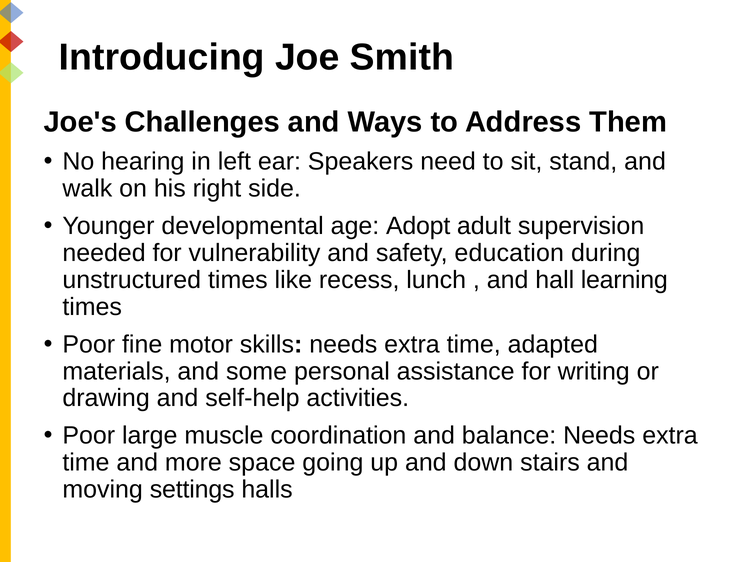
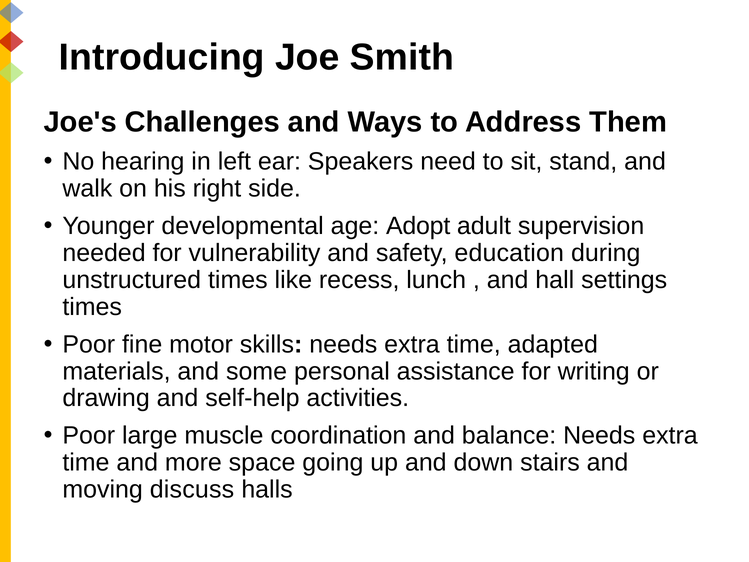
learning: learning -> settings
settings: settings -> discuss
